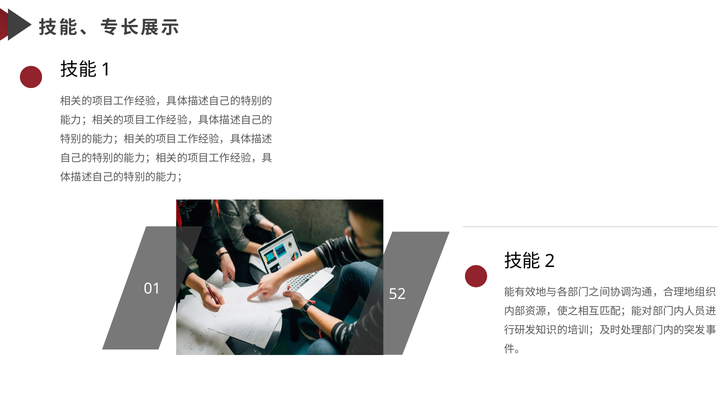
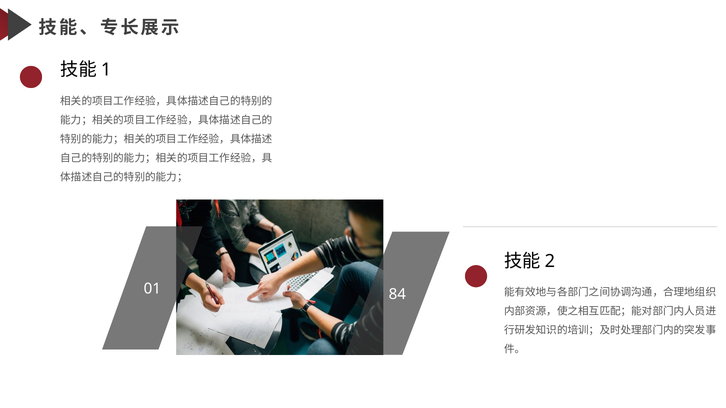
52: 52 -> 84
